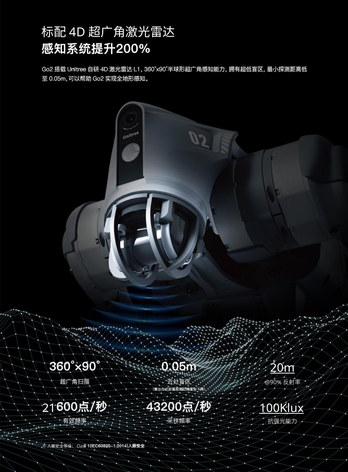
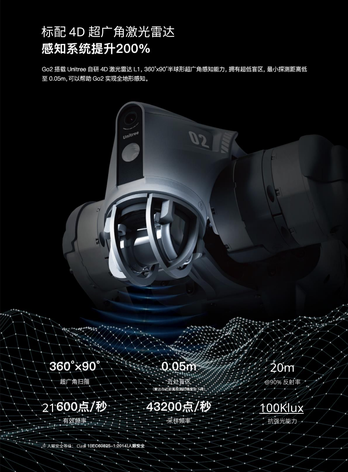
20m underline: present -> none
